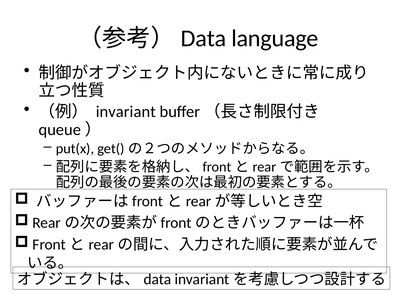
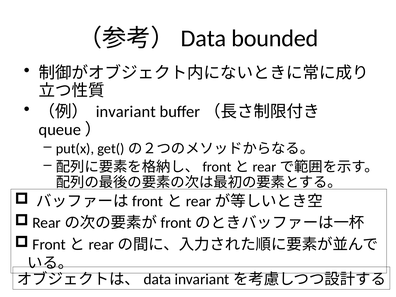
language: language -> bounded
